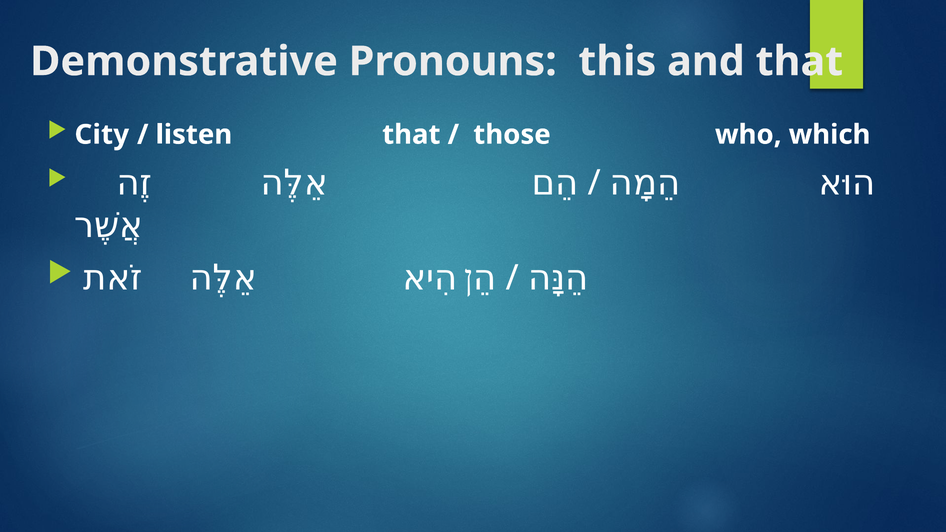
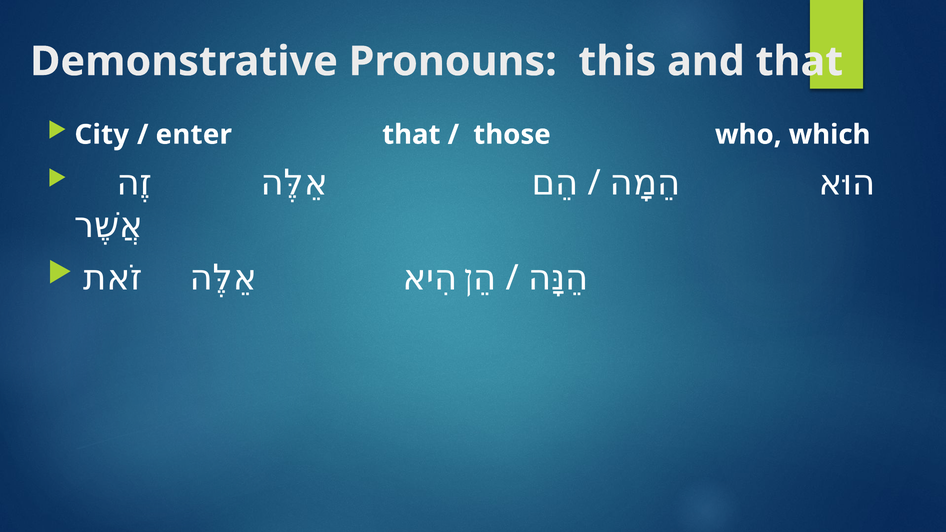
listen: listen -> enter
